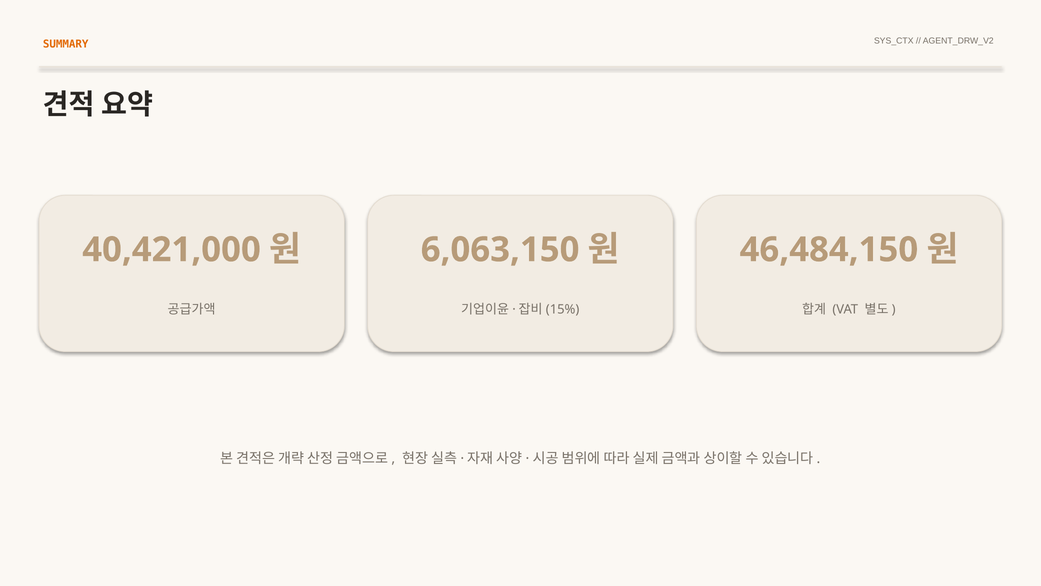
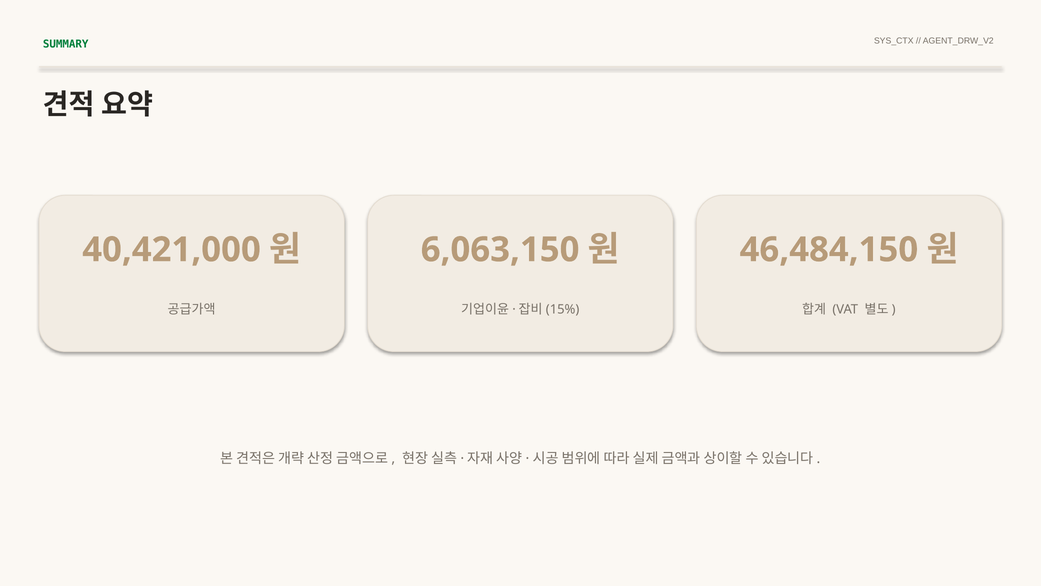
SUMMARY colour: orange -> green
